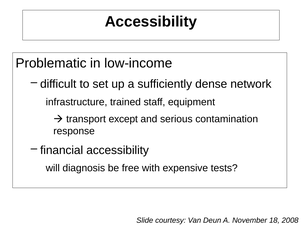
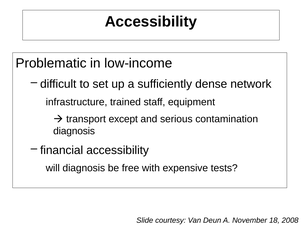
response at (74, 131): response -> diagnosis
